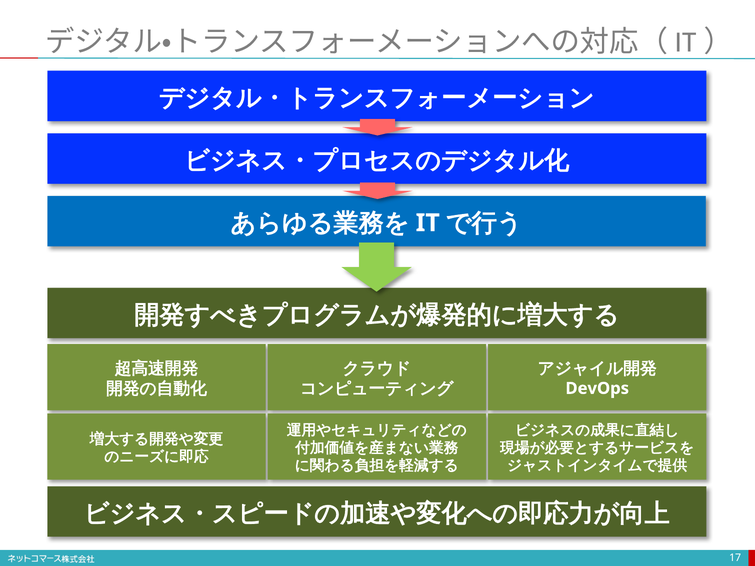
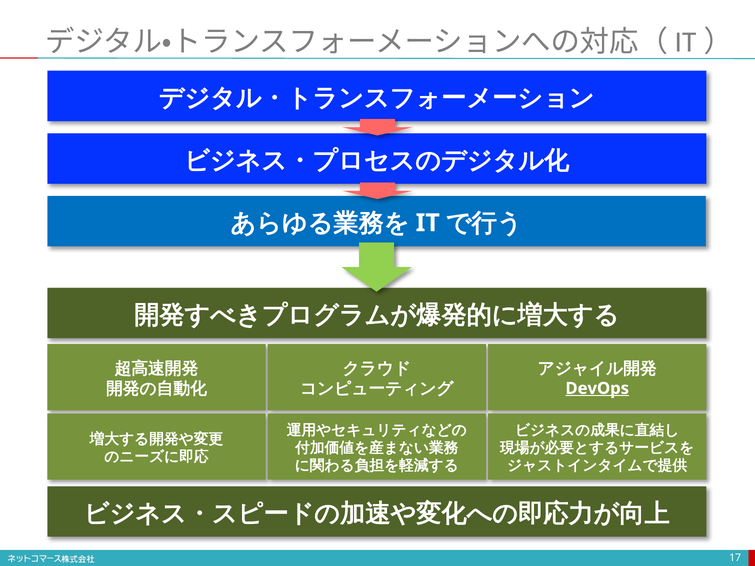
DevOps underline: none -> present
